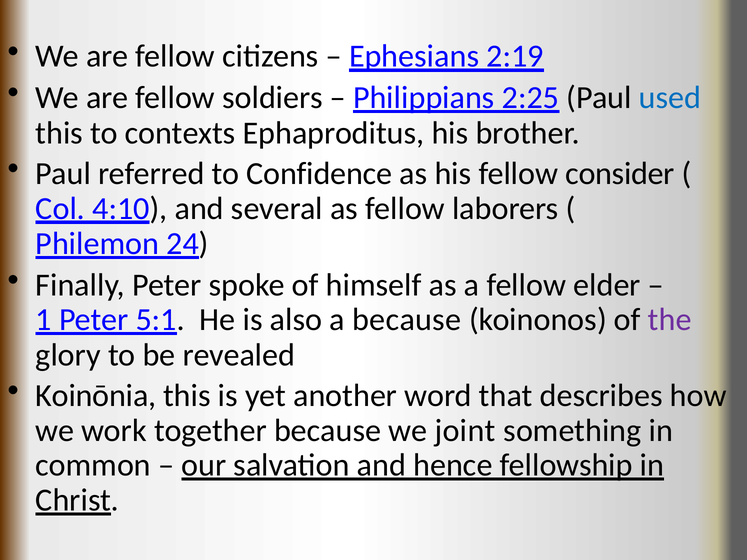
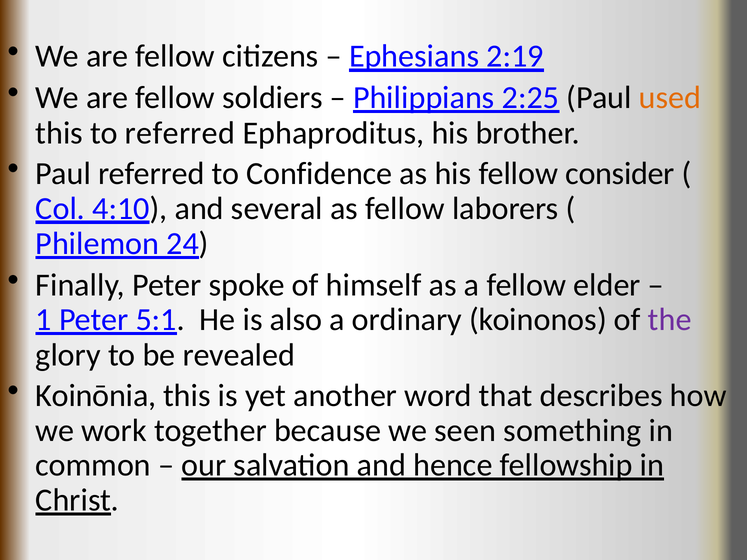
used colour: blue -> orange
to contexts: contexts -> referred
a because: because -> ordinary
joint: joint -> seen
